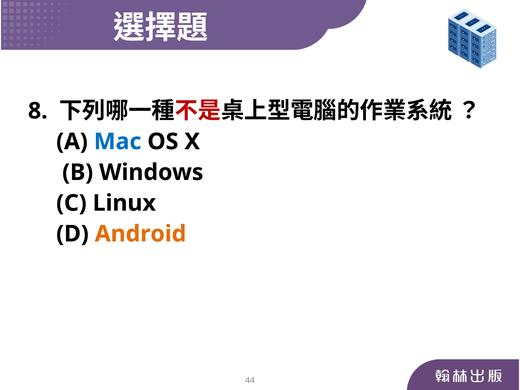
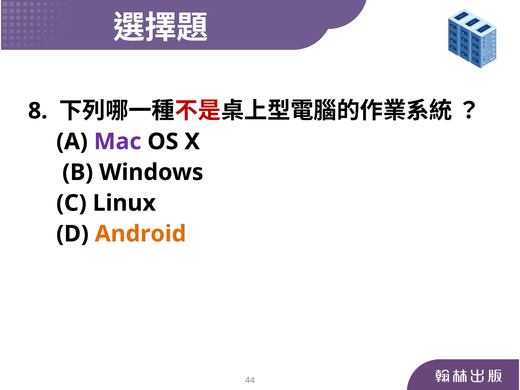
Mac colour: blue -> purple
